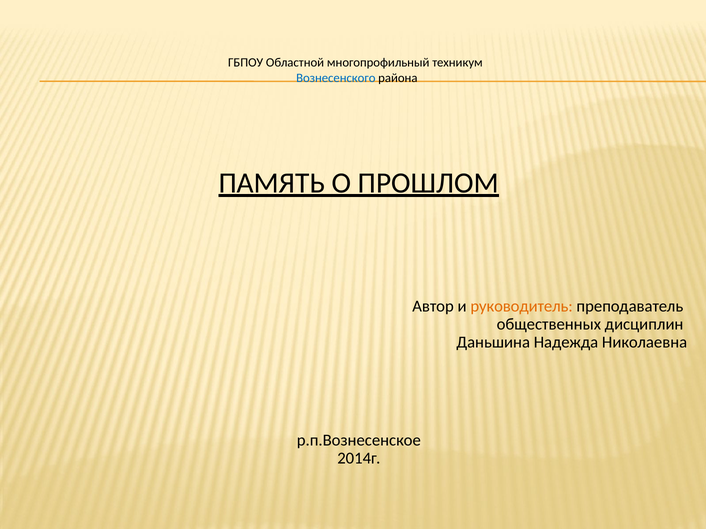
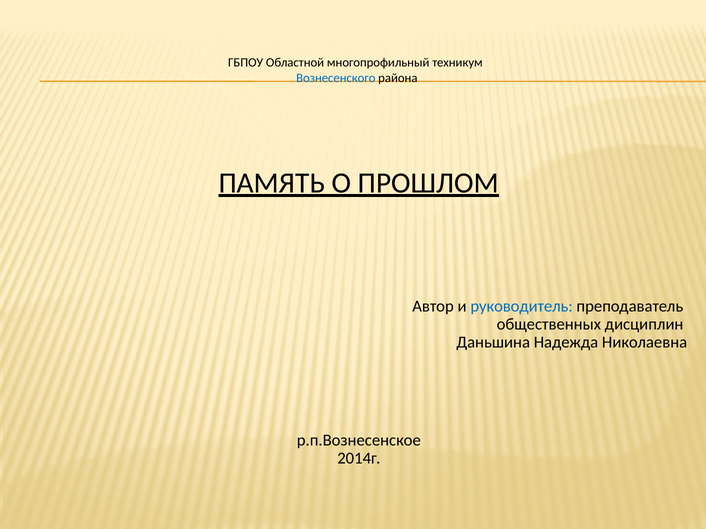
руководитель colour: orange -> blue
